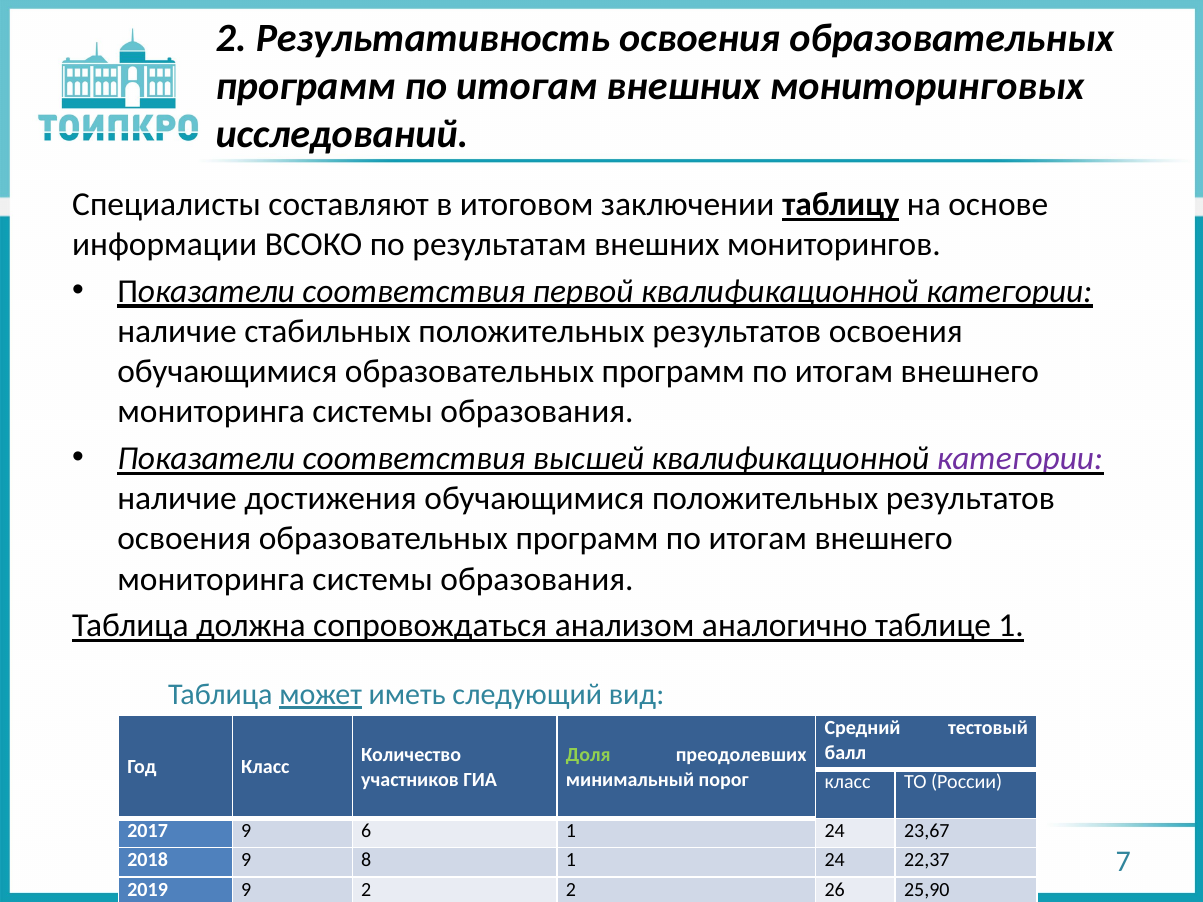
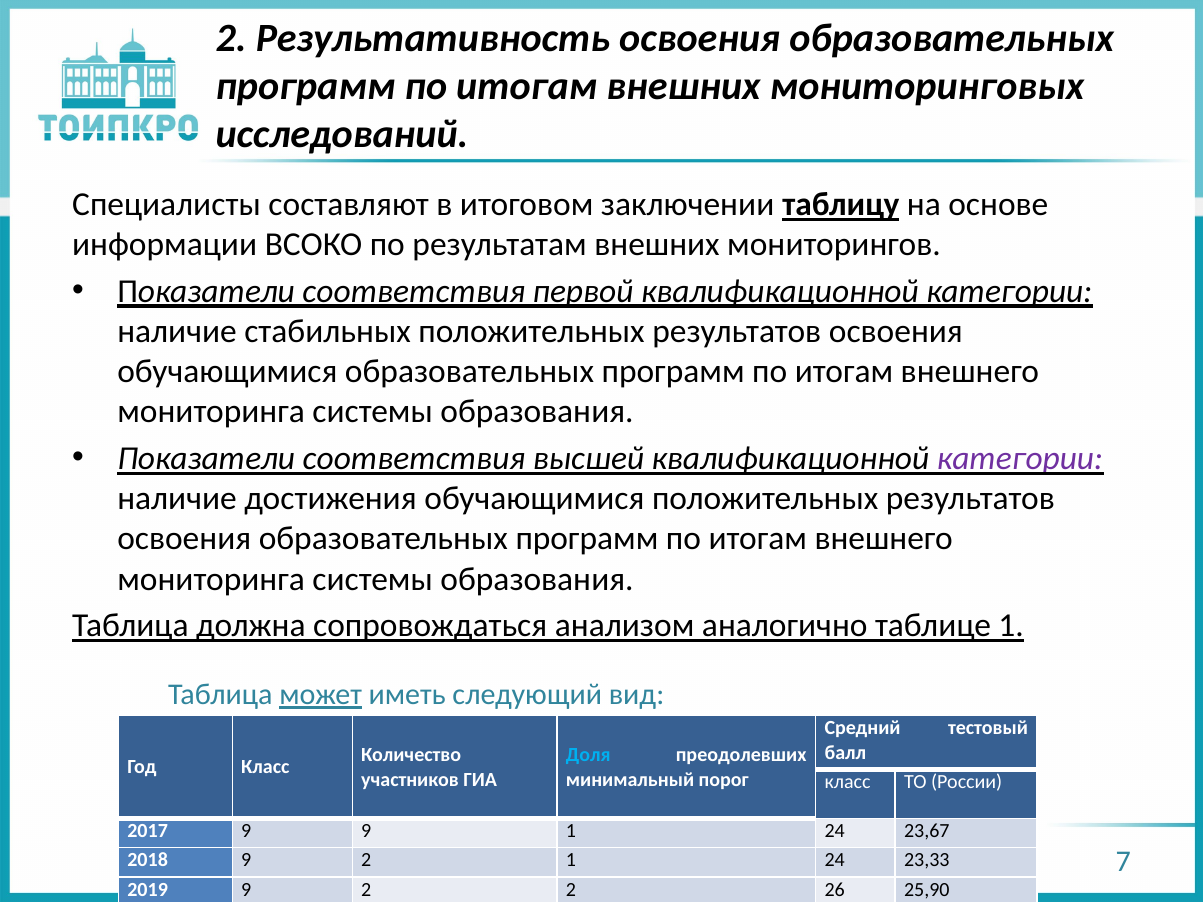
Доля colour: light green -> light blue
9 6: 6 -> 9
2018 9 8: 8 -> 2
22,37: 22,37 -> 23,33
